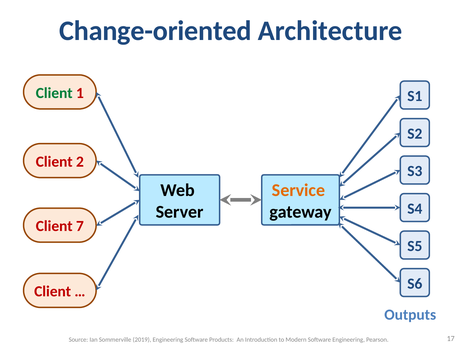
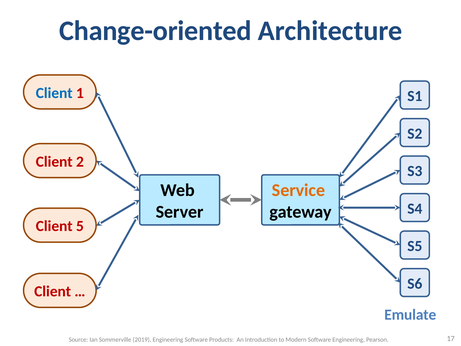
Client at (54, 93) colour: green -> blue
7: 7 -> 5
Outputs: Outputs -> Emulate
